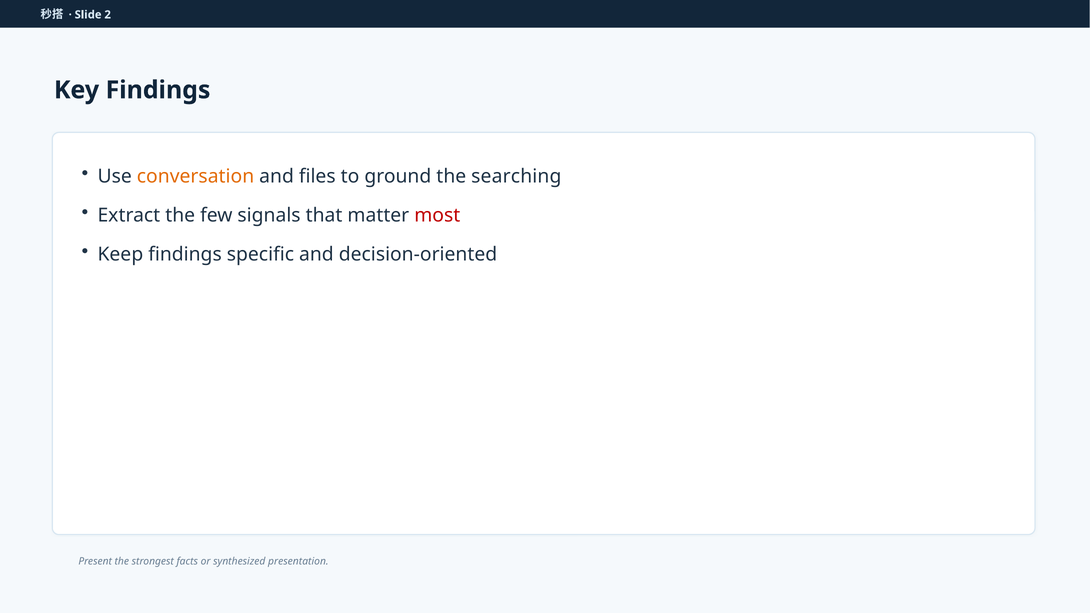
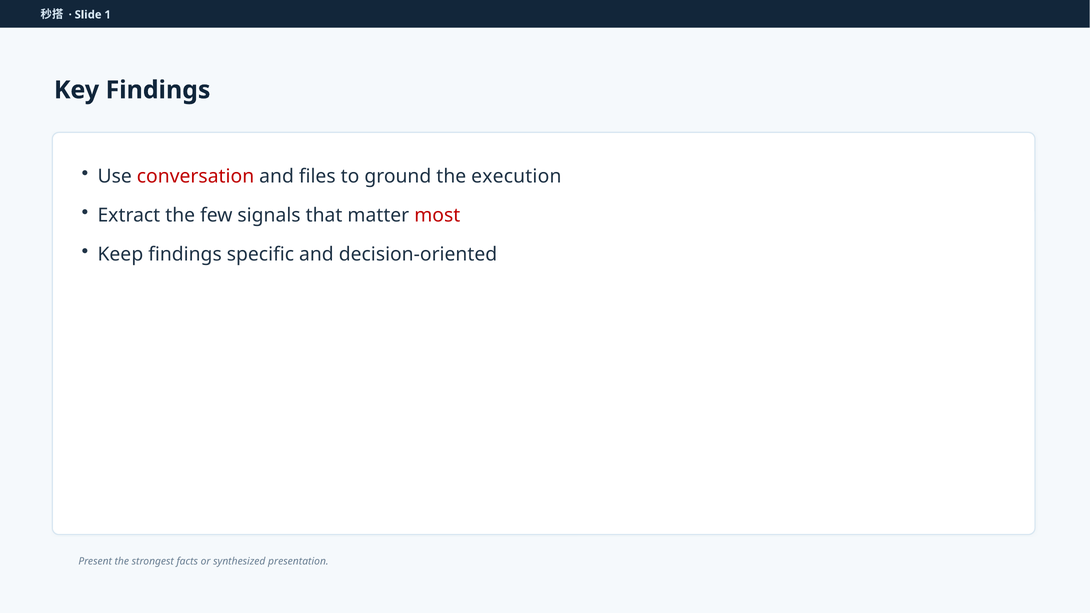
2: 2 -> 1
conversation colour: orange -> red
searching: searching -> execution
